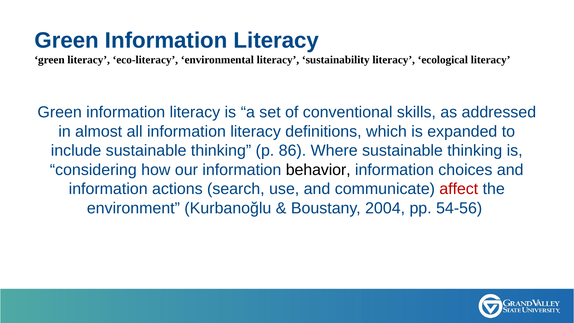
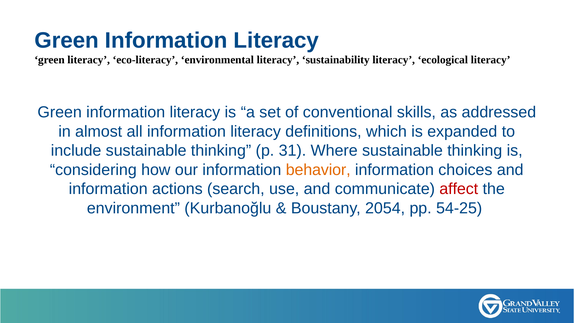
86: 86 -> 31
behavior colour: black -> orange
2004: 2004 -> 2054
54-56: 54-56 -> 54-25
